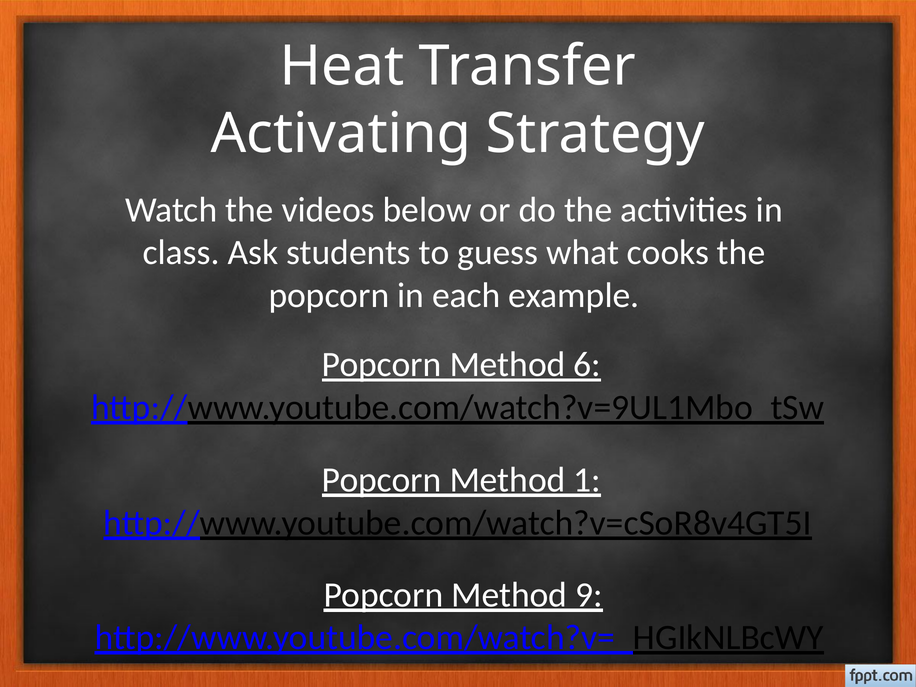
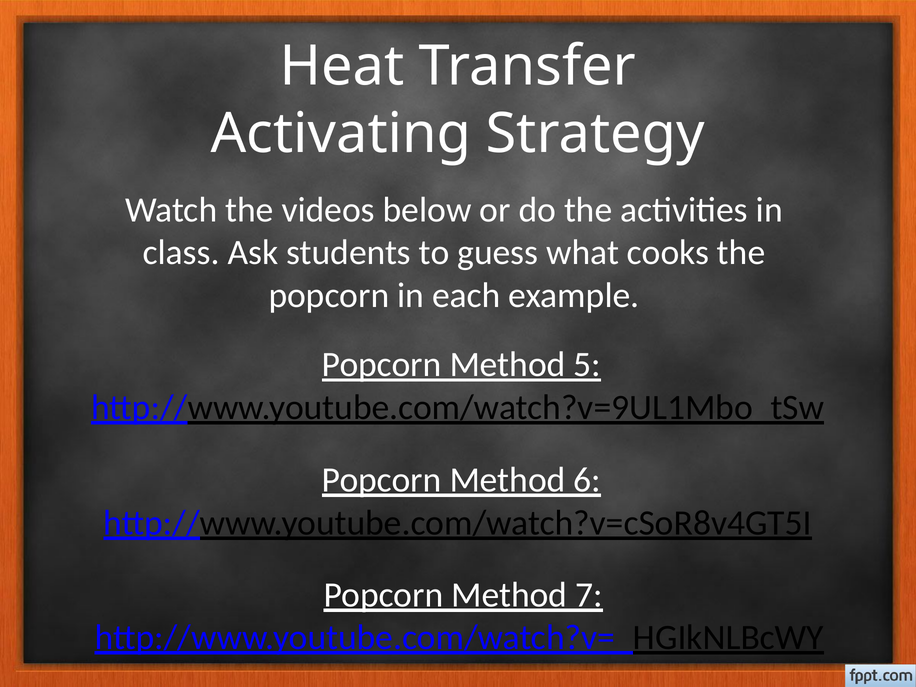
6: 6 -> 5
1: 1 -> 6
9: 9 -> 7
